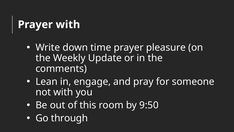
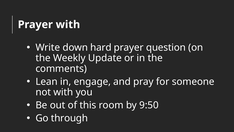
time: time -> hard
pleasure: pleasure -> question
